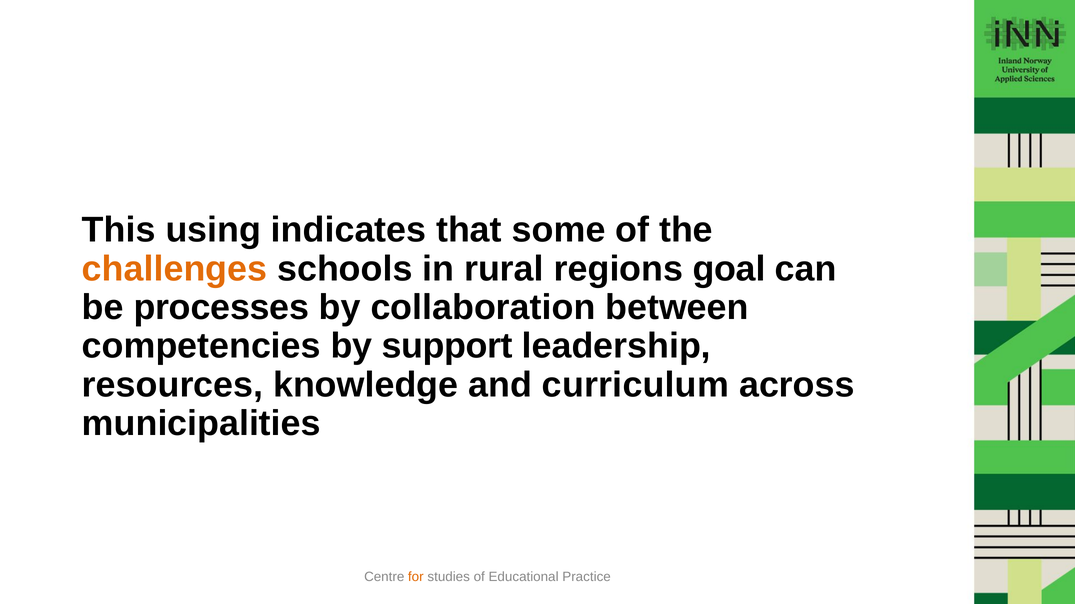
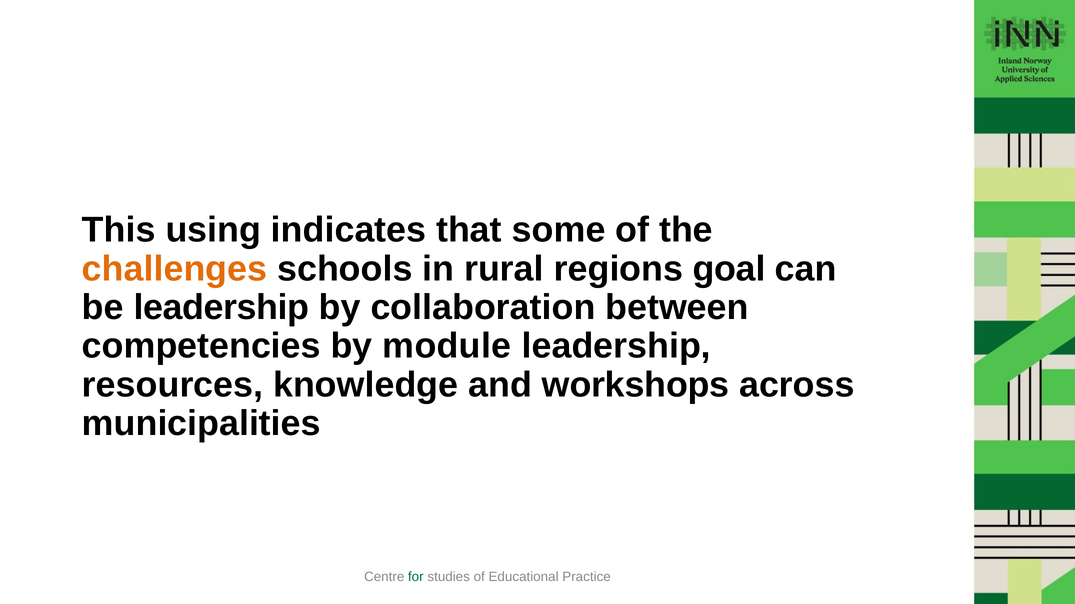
be processes: processes -> leadership
support: support -> module
curriculum: curriculum -> workshops
for colour: orange -> green
